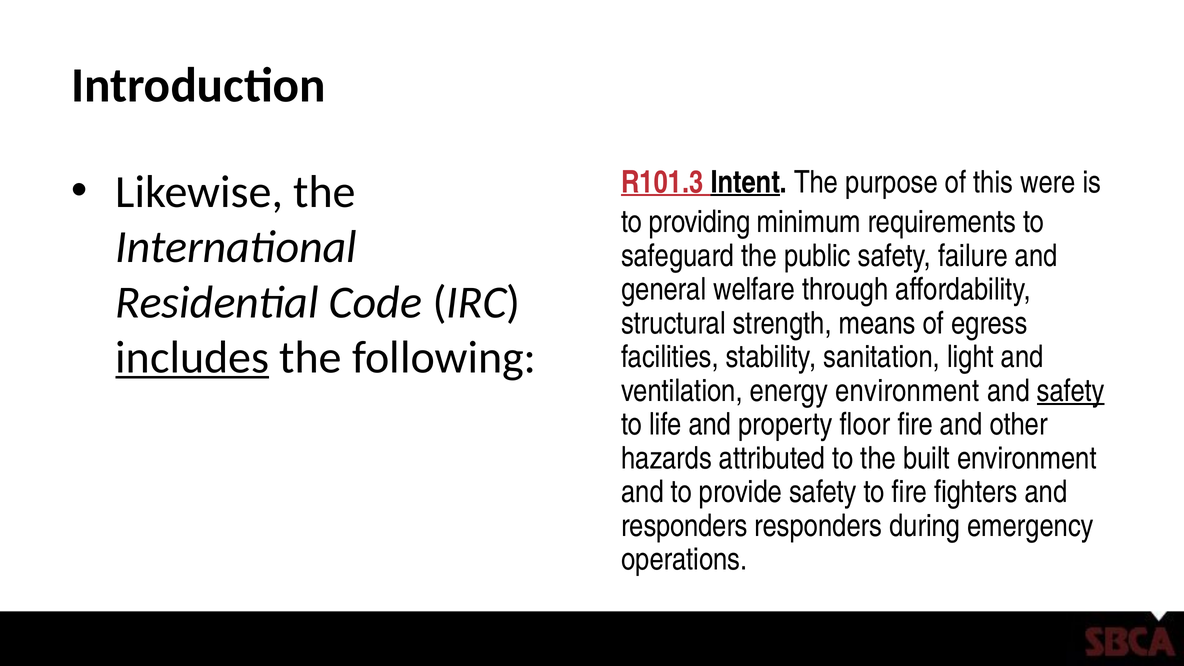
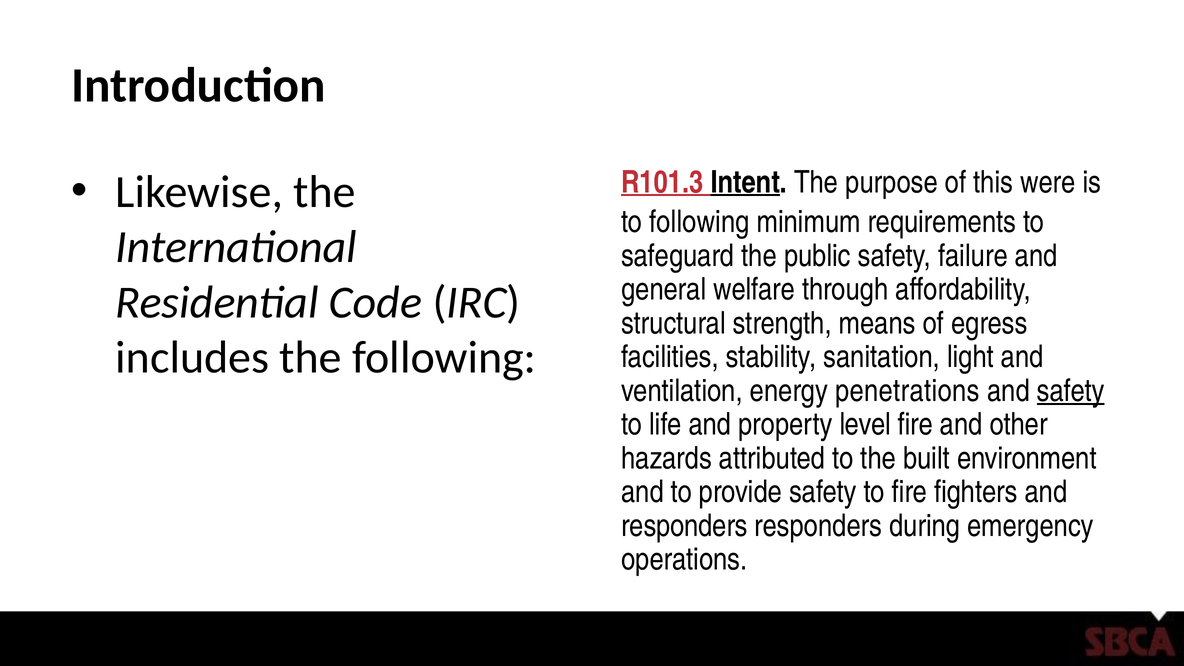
to providing: providing -> following
includes underline: present -> none
energy environment: environment -> penetrations
floor: floor -> level
